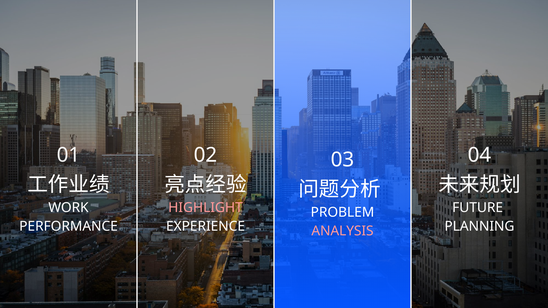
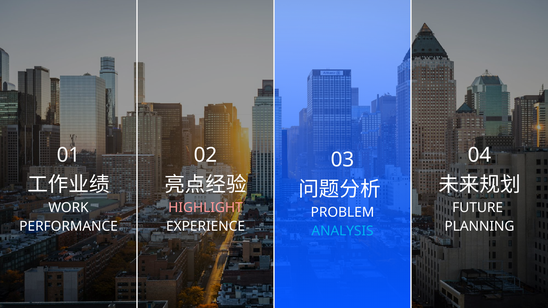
ANALYSIS colour: pink -> light blue
